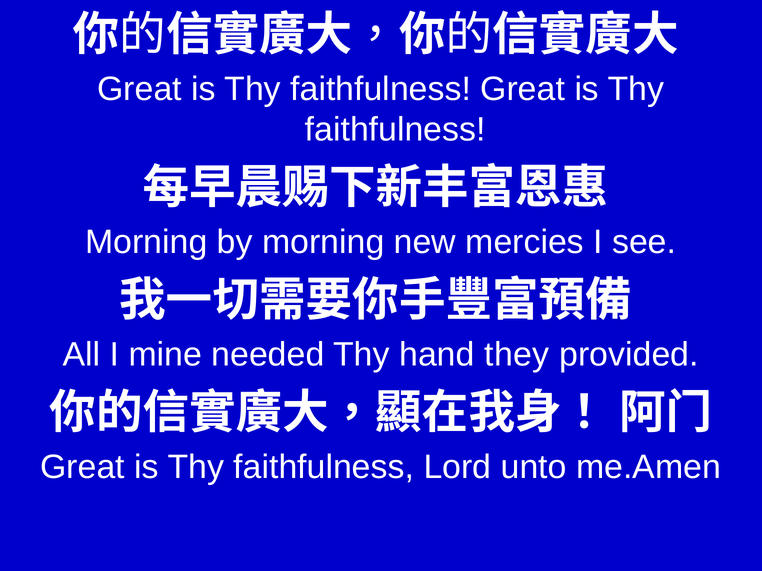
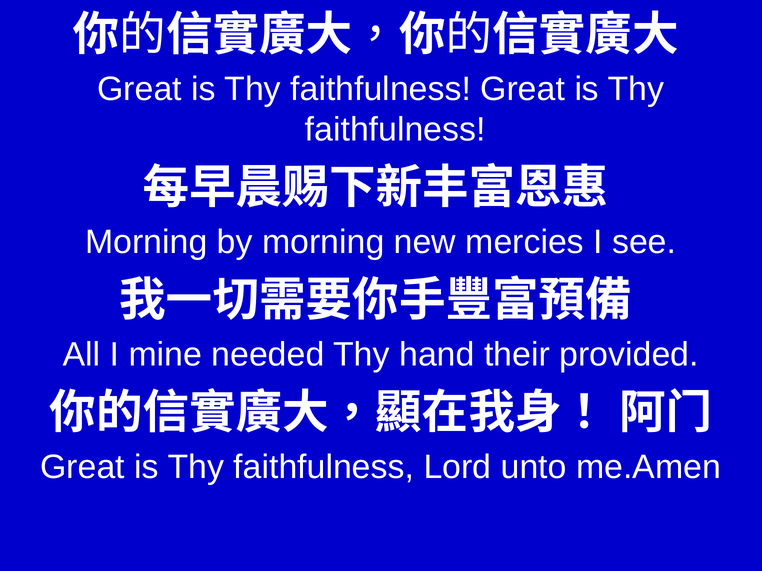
they: they -> their
